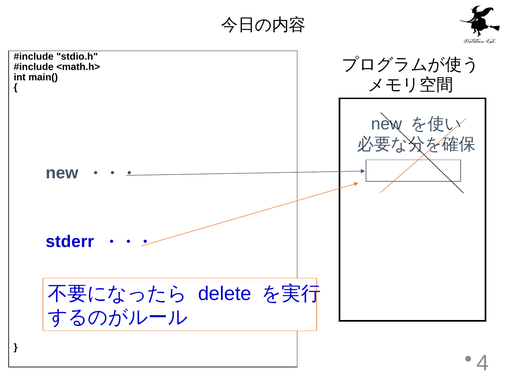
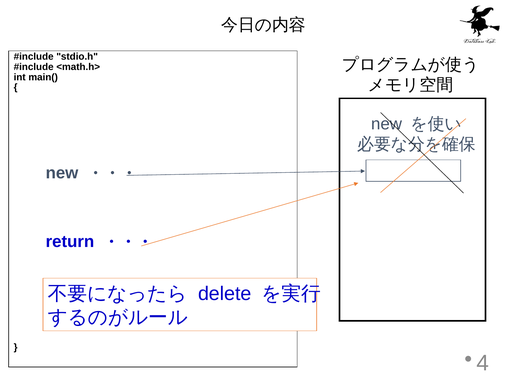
stderr: stderr -> return
